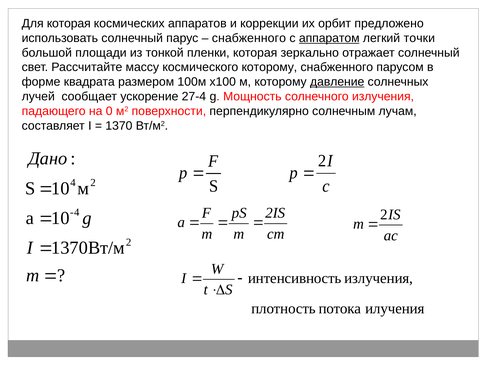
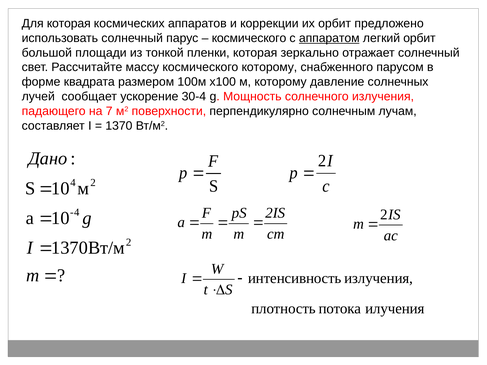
снабженного at (249, 38): снабженного -> космического
легкий точки: точки -> орбит
давление underline: present -> none
27-4: 27-4 -> 30-4
0: 0 -> 7
